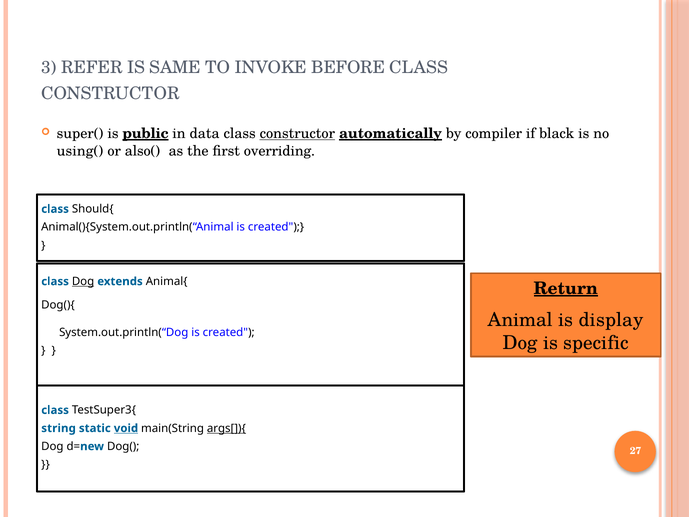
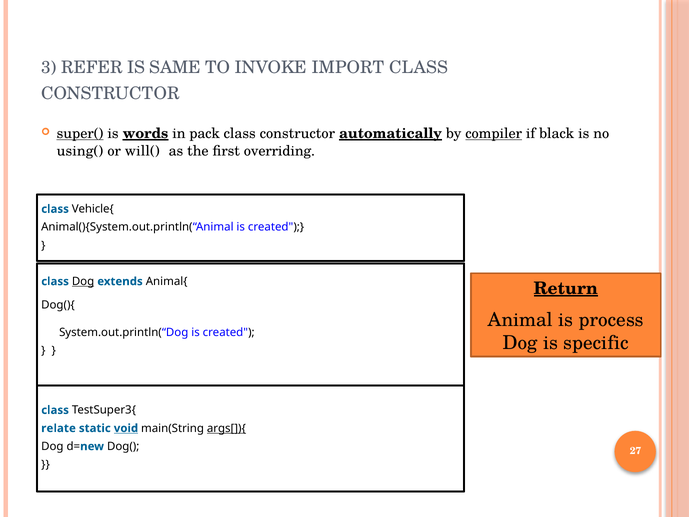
BEFORE: BEFORE -> IMPORT
super( underline: none -> present
public: public -> words
data: data -> pack
constructor at (297, 134) underline: present -> none
compiler underline: none -> present
also(: also( -> will(
Should{: Should{ -> Vehicle{
display: display -> process
string: string -> relate
